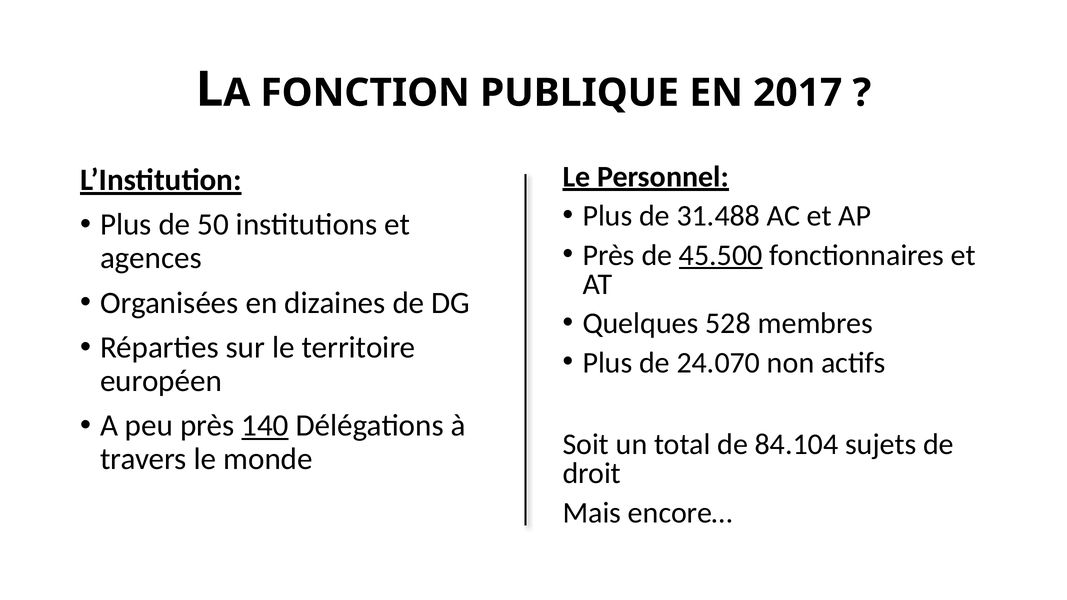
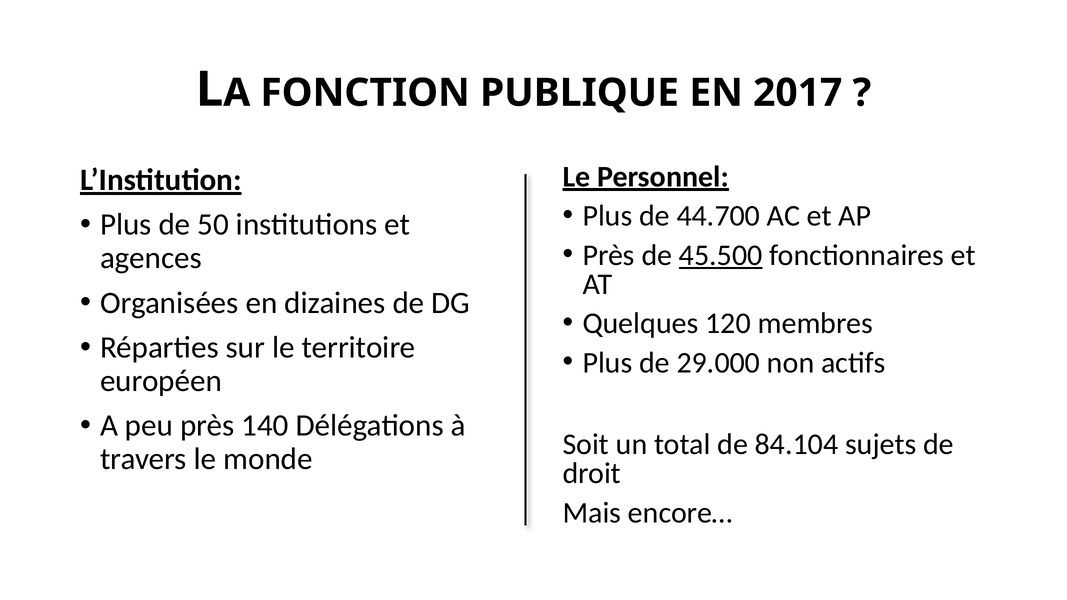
31.488: 31.488 -> 44.700
528: 528 -> 120
24.070: 24.070 -> 29.000
140 underline: present -> none
